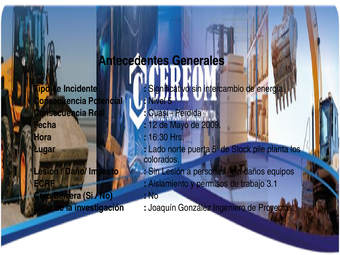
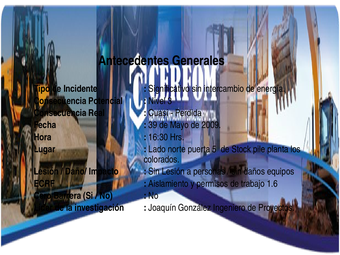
Nivel 5: 5 -> 3
12: 12 -> 39
3.1: 3.1 -> 1.6
